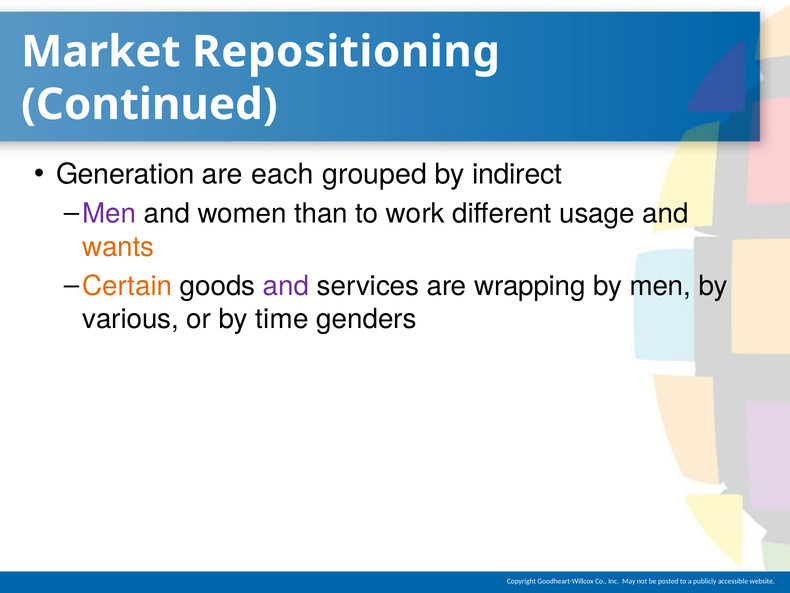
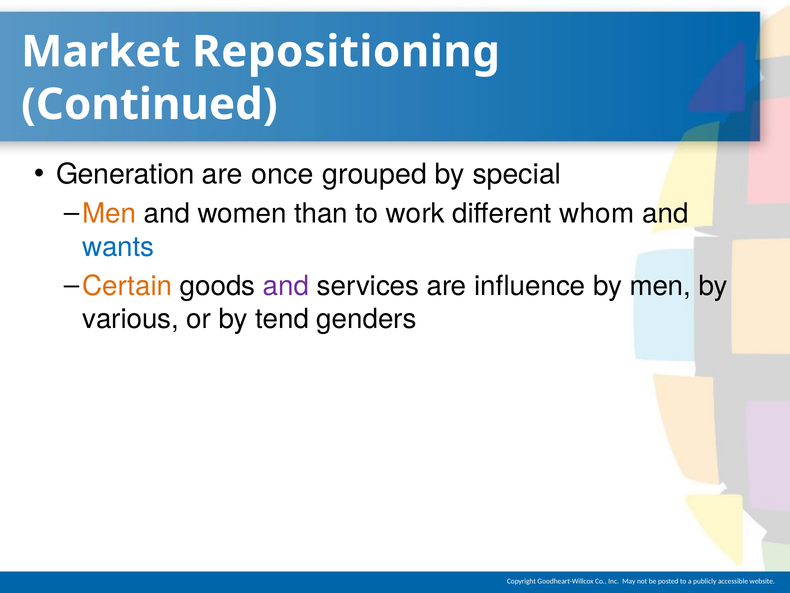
each: each -> once
indirect: indirect -> special
Men at (109, 214) colour: purple -> orange
usage: usage -> whom
wants colour: orange -> blue
wrapping: wrapping -> influence
time: time -> tend
